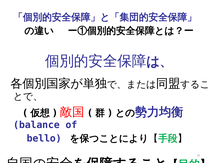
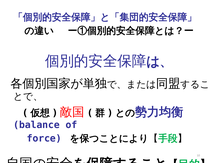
bello: bello -> force
